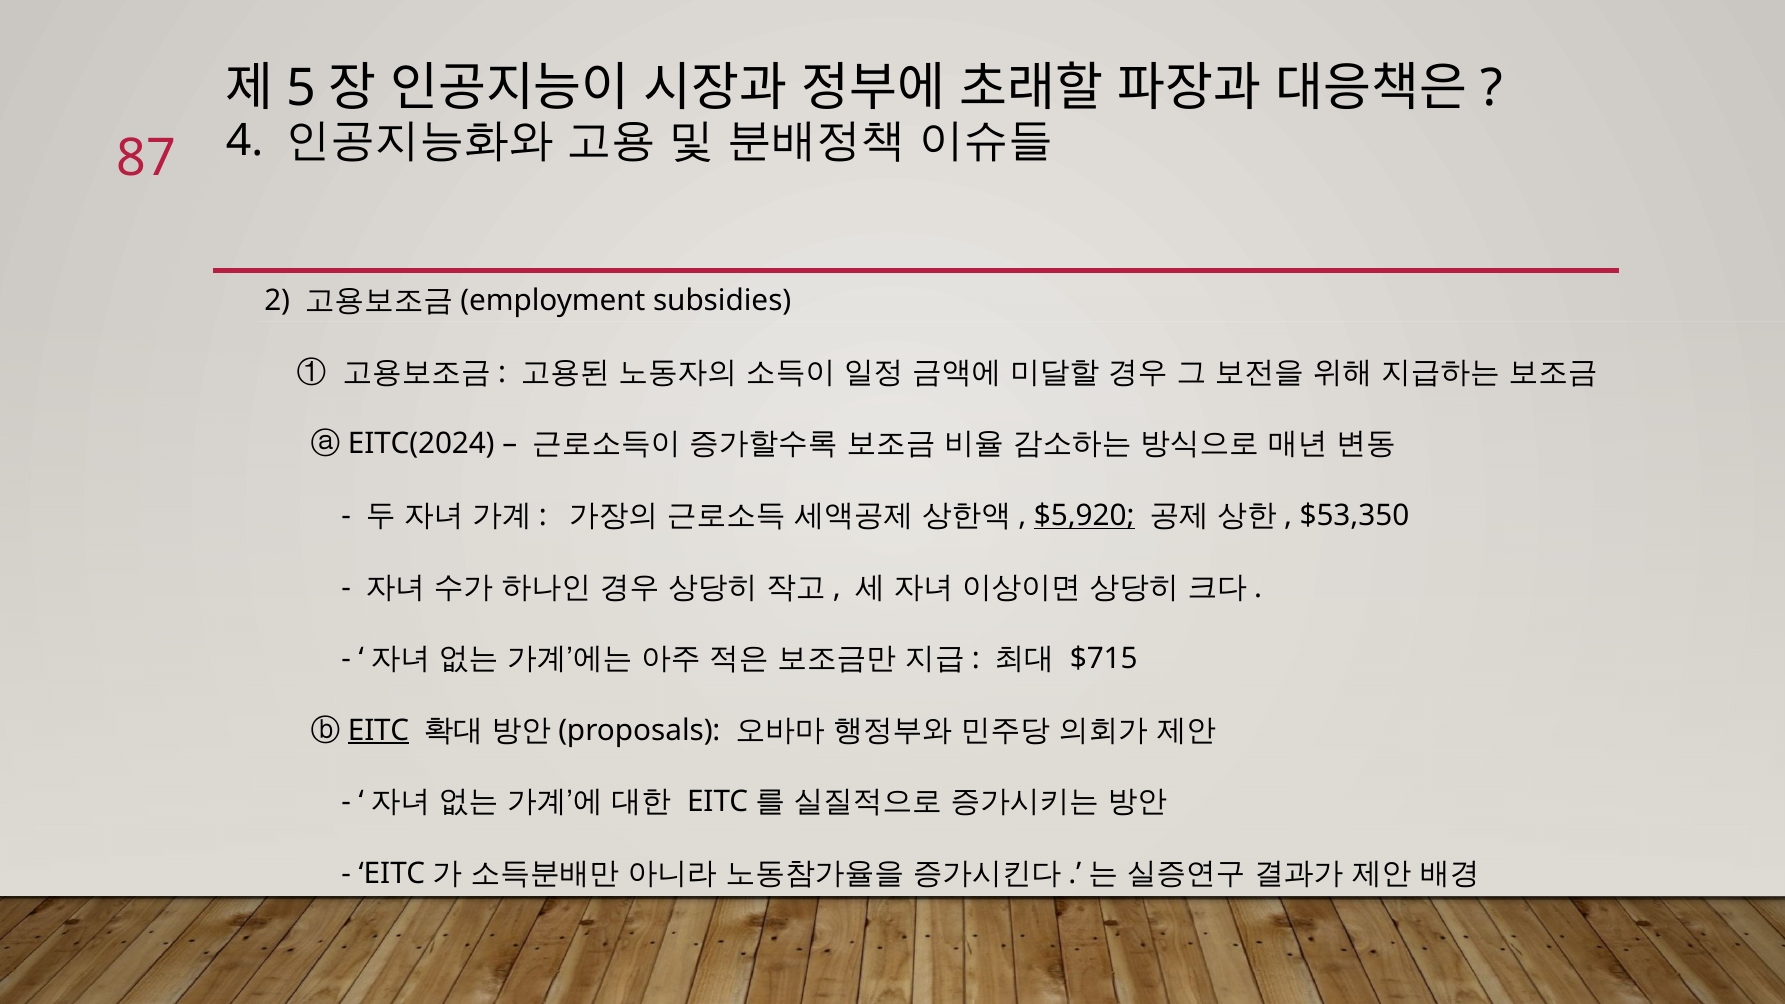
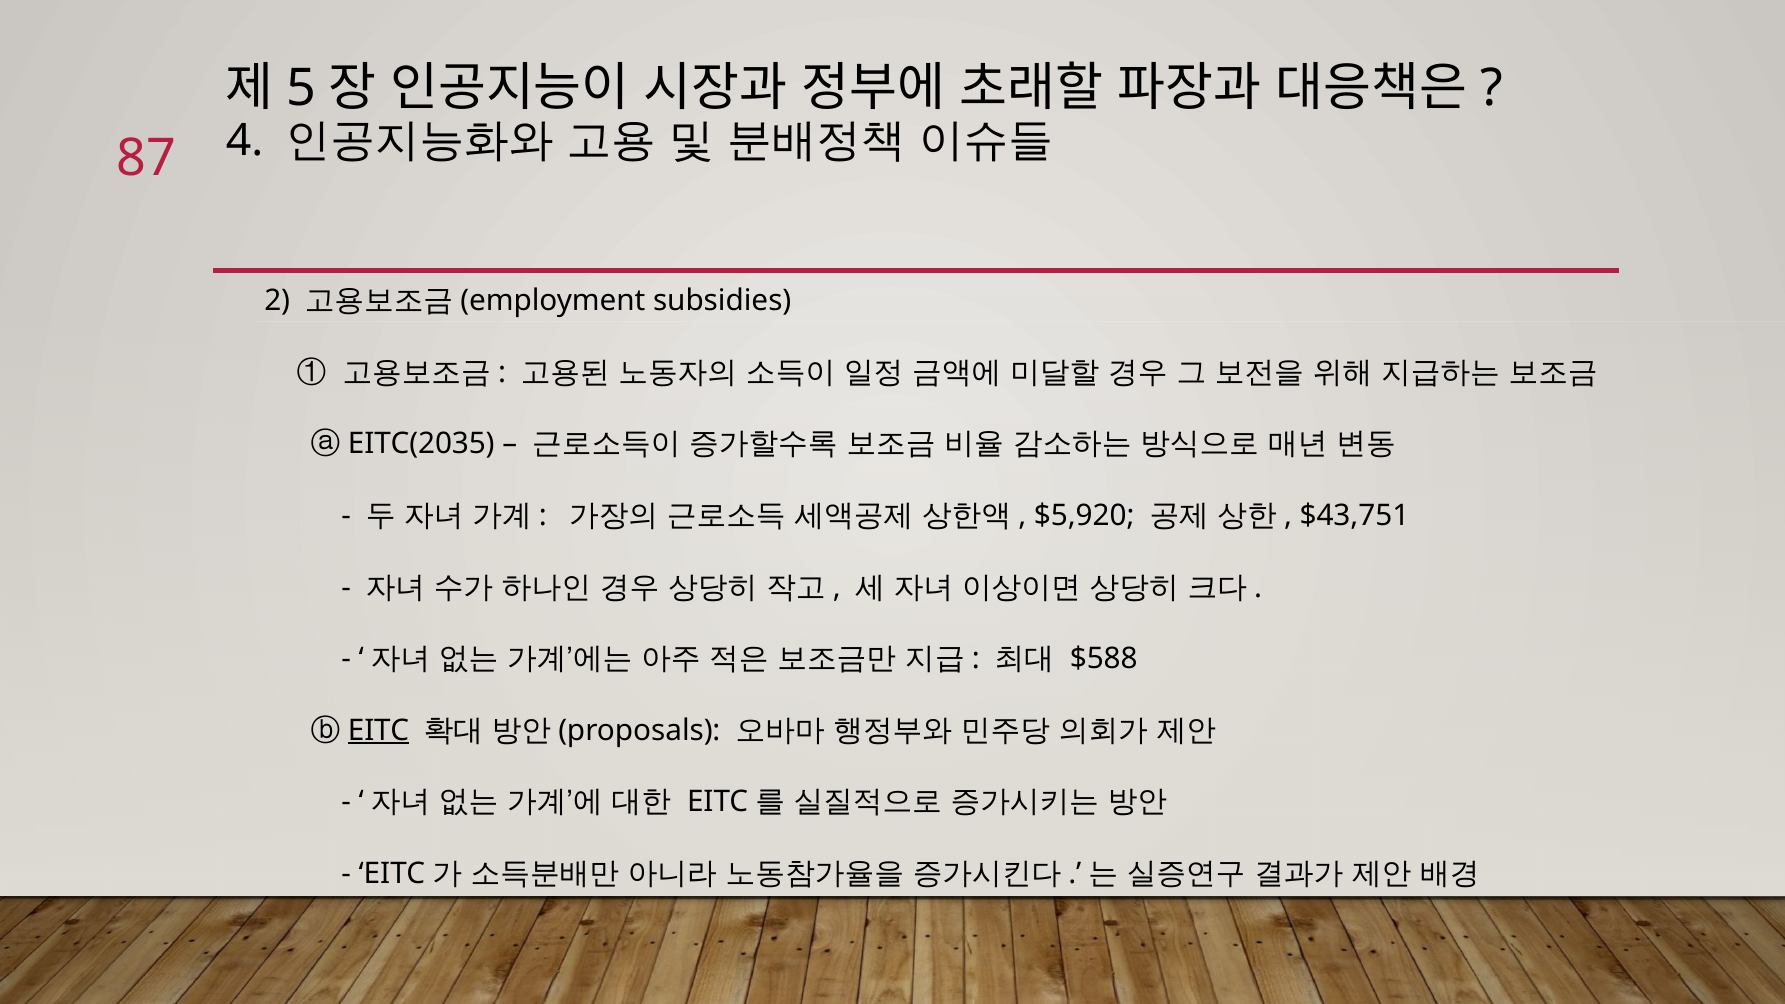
EITC(2024: EITC(2024 -> EITC(2035
$5,920 underline: present -> none
$53,350: $53,350 -> $43,751
$715: $715 -> $588
